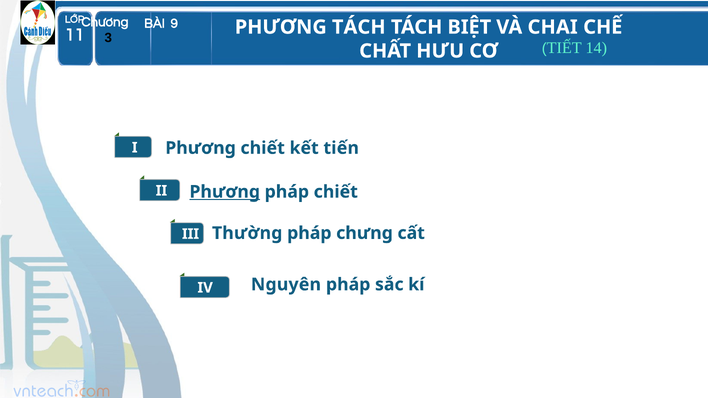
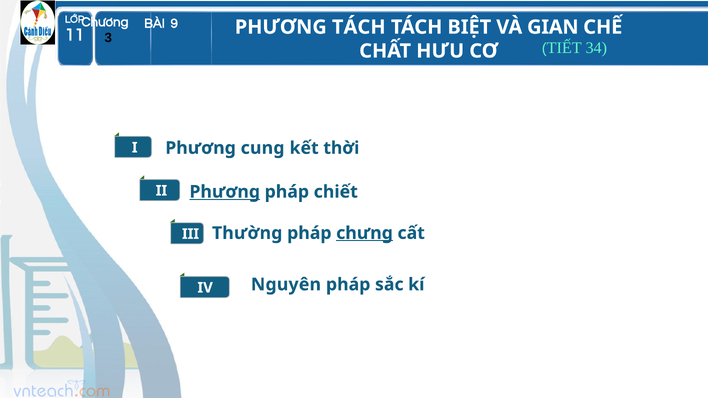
CHAI: CHAI -> GIAN
14: 14 -> 34
Phương chiết: chiết -> cung
tiến: tiến -> thời
chưng underline: none -> present
